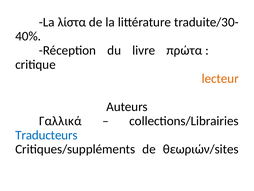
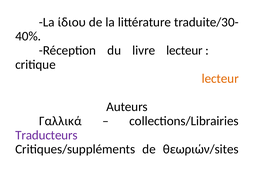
λίστα: λίστα -> ίδιου
livre πρώτα: πρώτα -> lecteur
Traducteurs colour: blue -> purple
